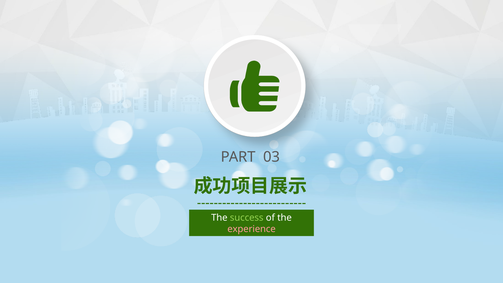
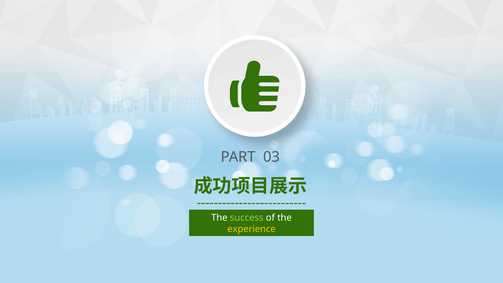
experience colour: pink -> yellow
